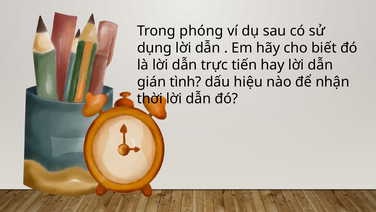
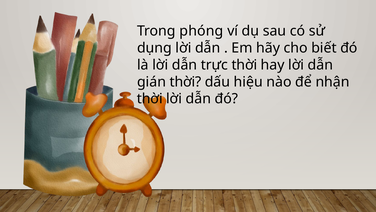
trực tiến: tiến -> thời
gián tình: tình -> thời
